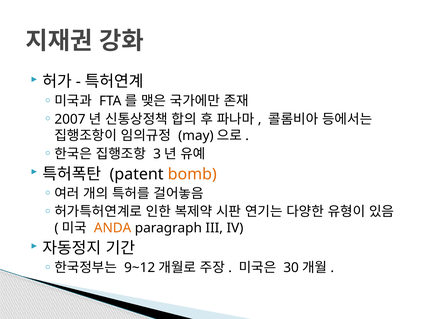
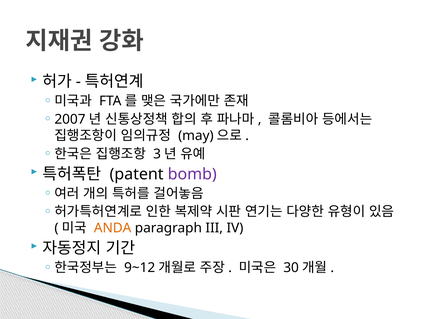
bomb colour: orange -> purple
